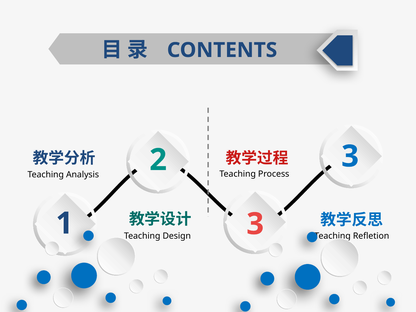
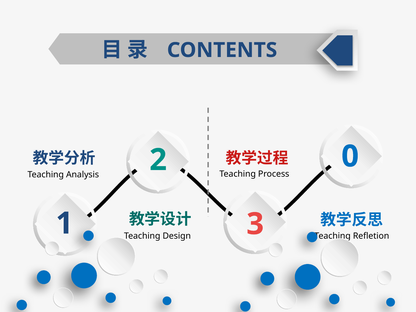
2 3: 3 -> 0
